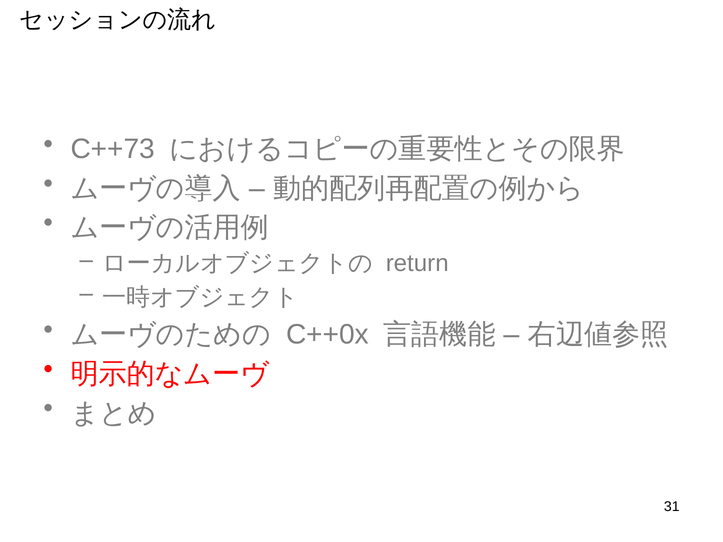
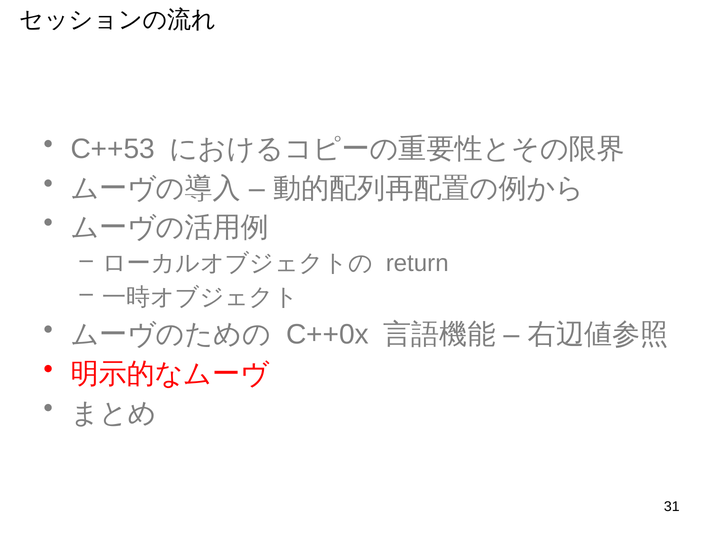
C++73: C++73 -> C++53
